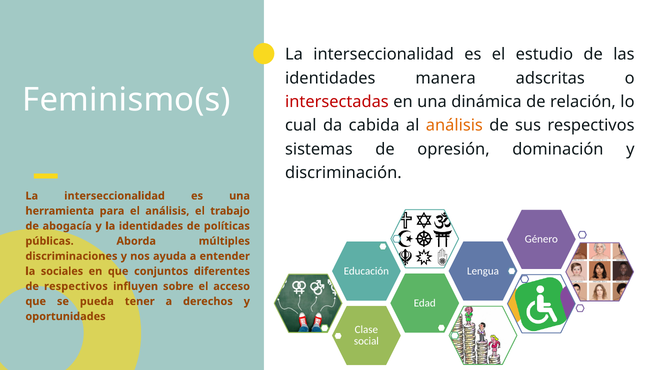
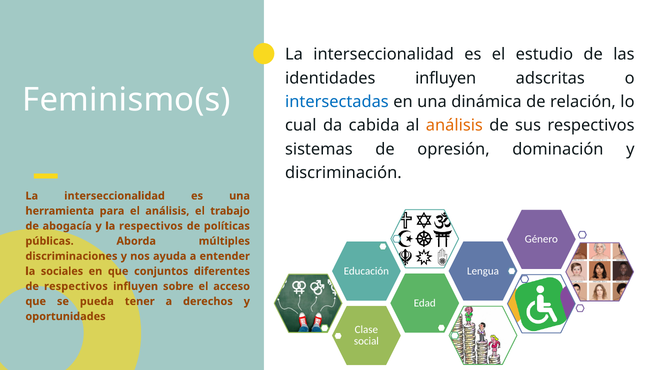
identidades manera: manera -> influyen
intersectadas colour: red -> blue
la identidades: identidades -> respectivos
